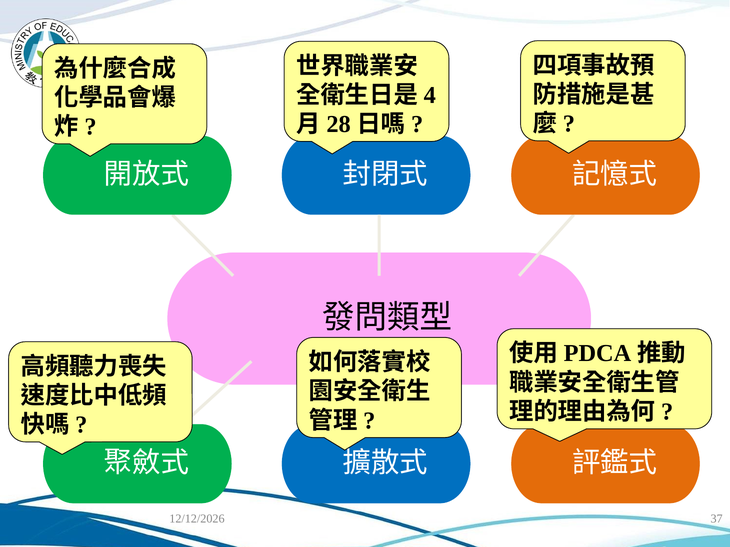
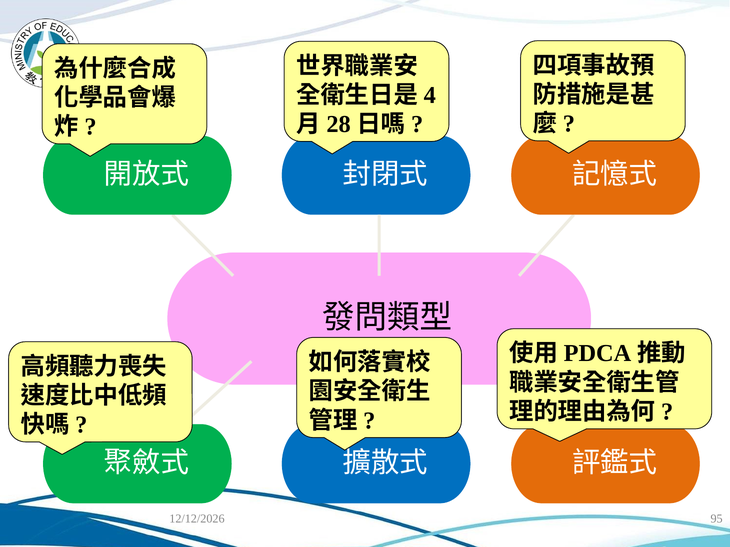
37: 37 -> 95
